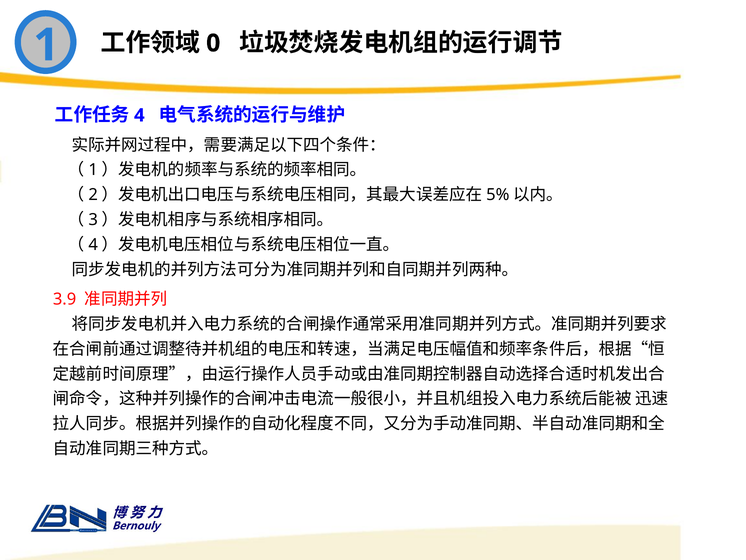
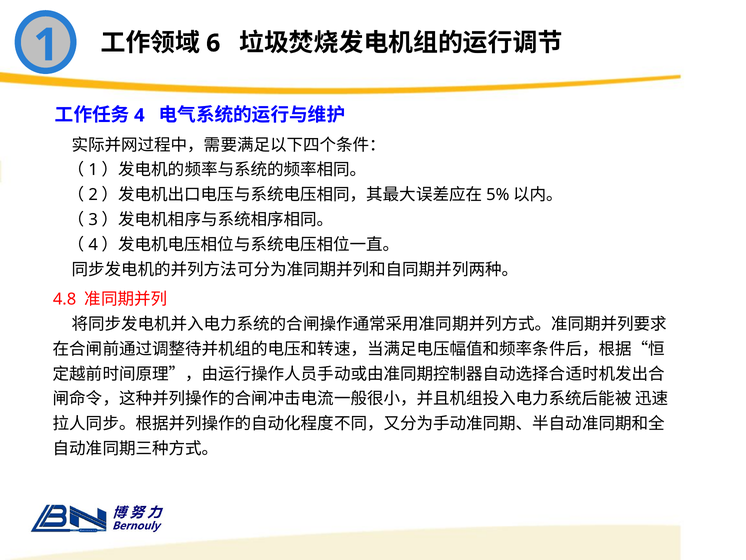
0: 0 -> 6
3.9: 3.9 -> 4.8
